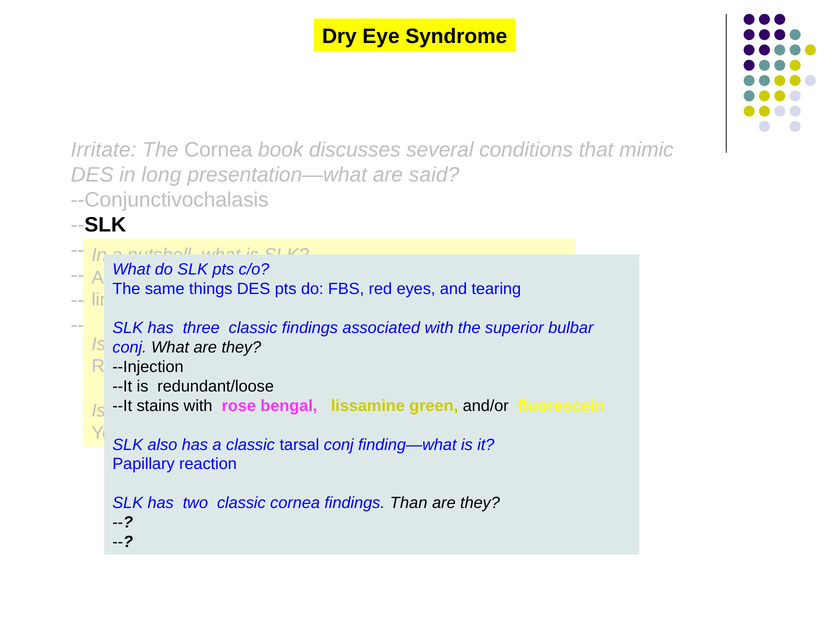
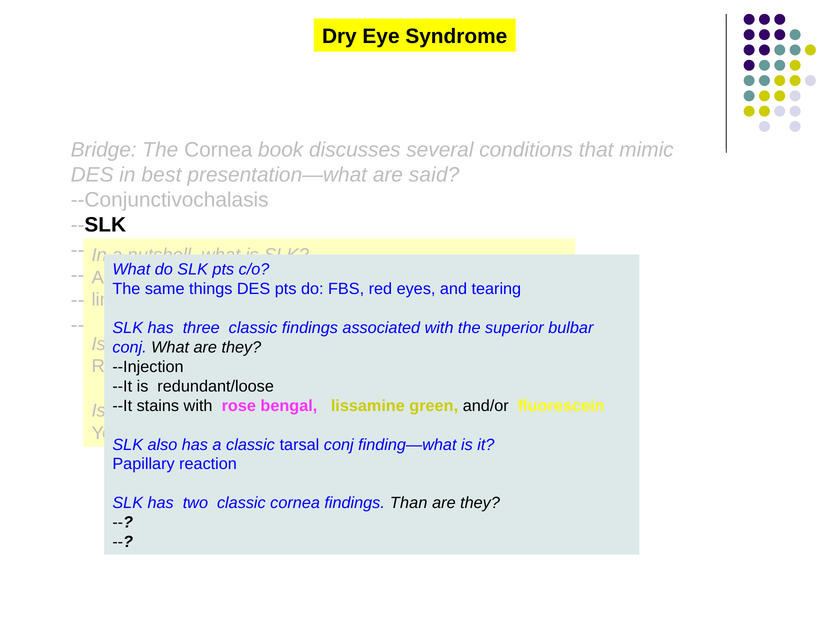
Irritate: Irritate -> Bridge
long: long -> best
